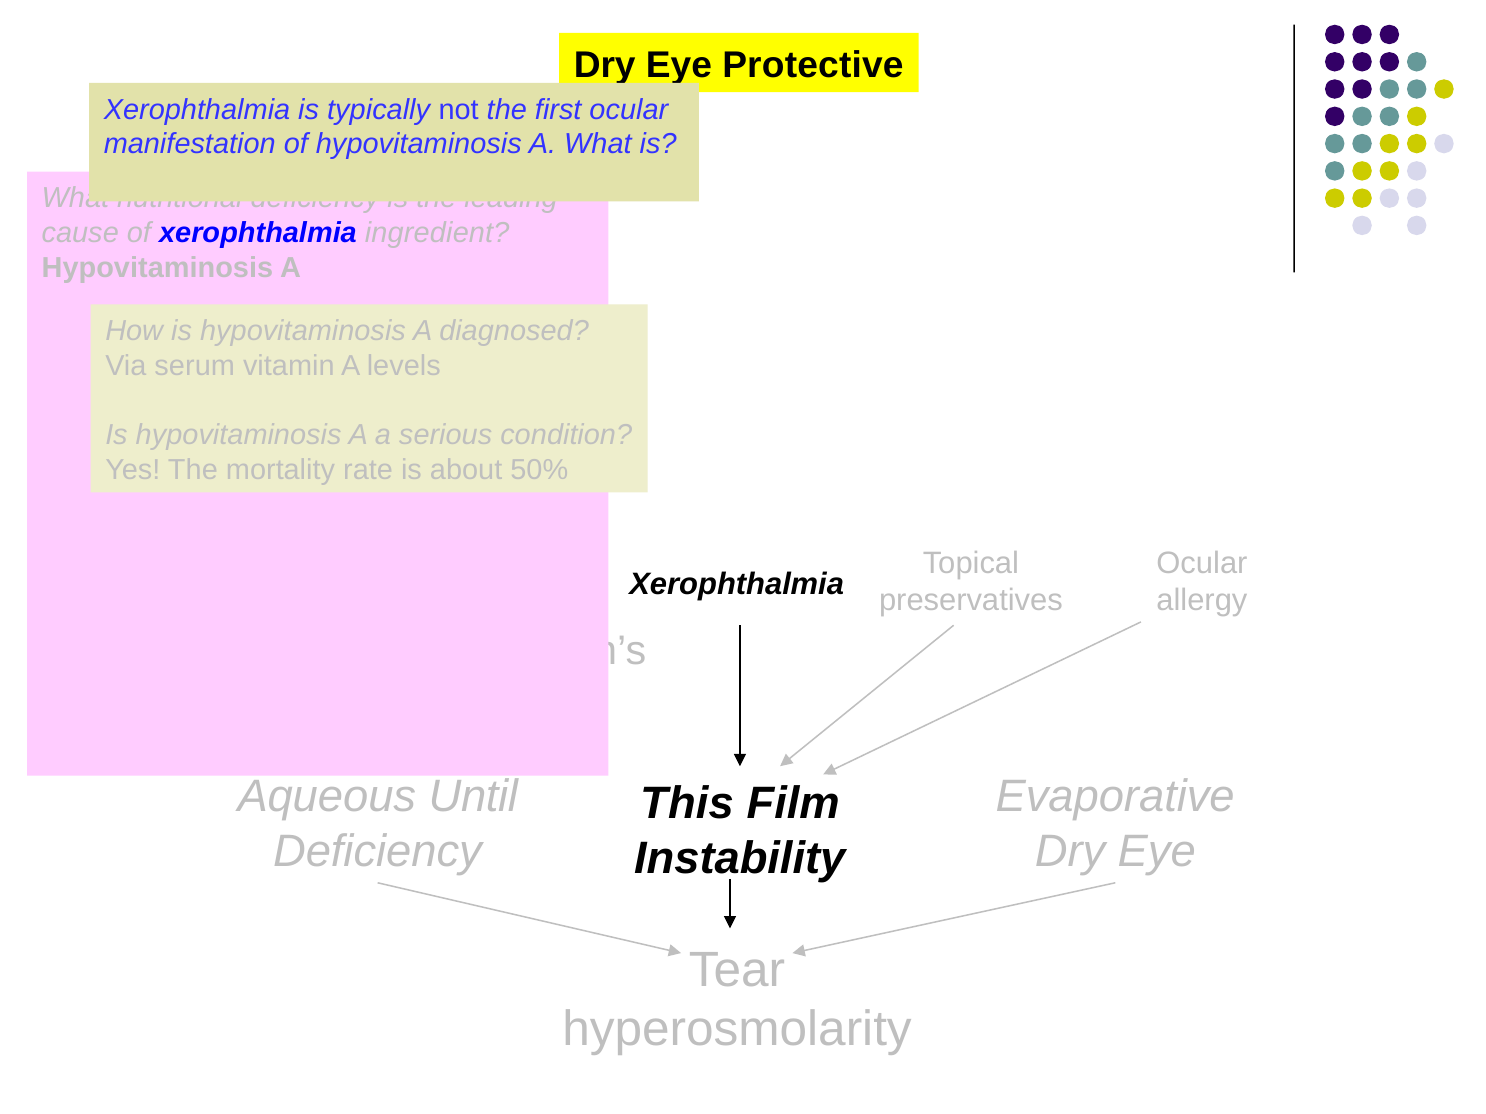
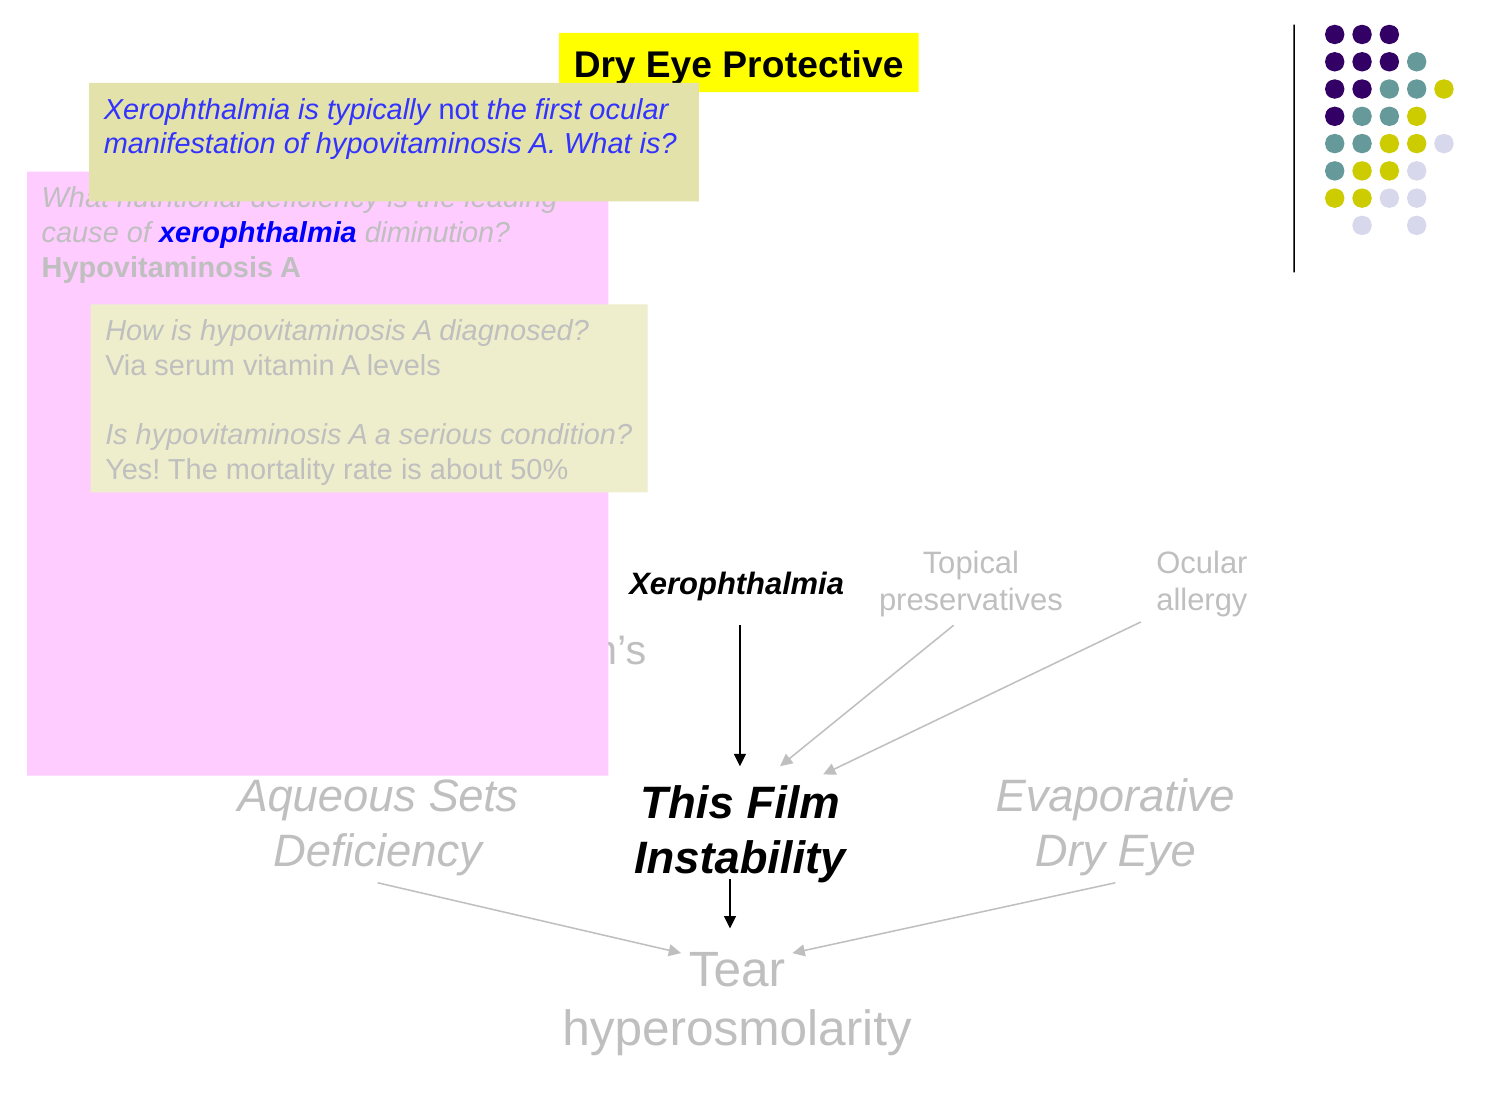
ingredient: ingredient -> diminution
Until: Until -> Sets
